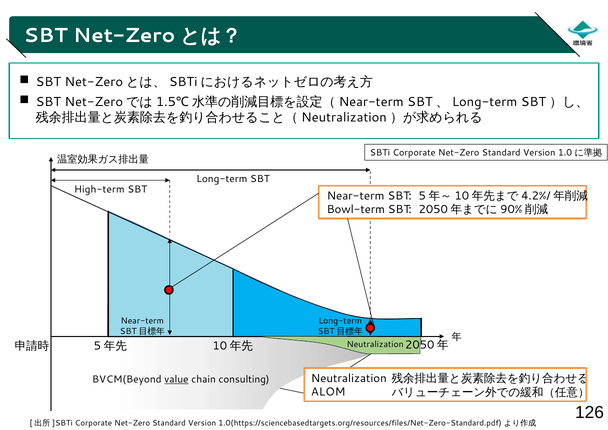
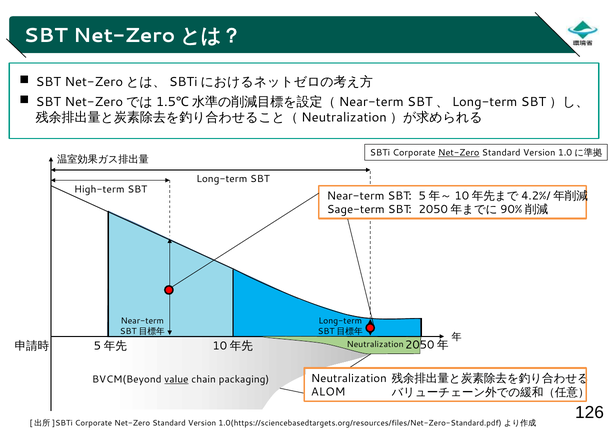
Net-Zero at (459, 153) underline: none -> present
Bowl-term: Bowl-term -> Sage-term
consulting: consulting -> packaging
